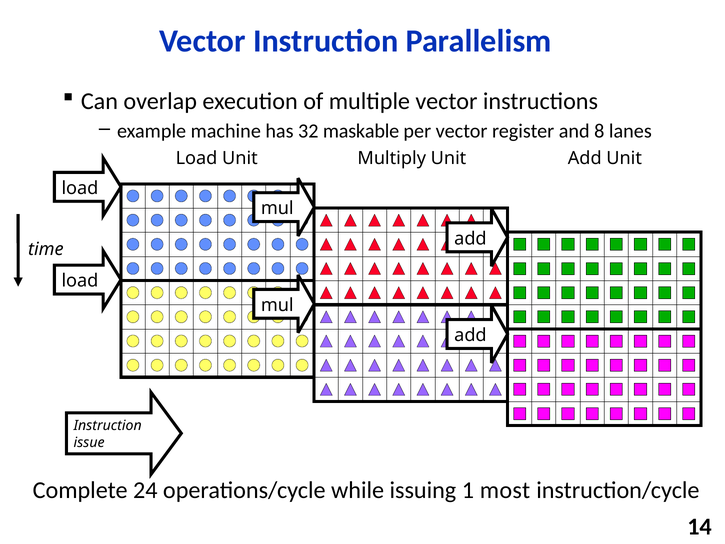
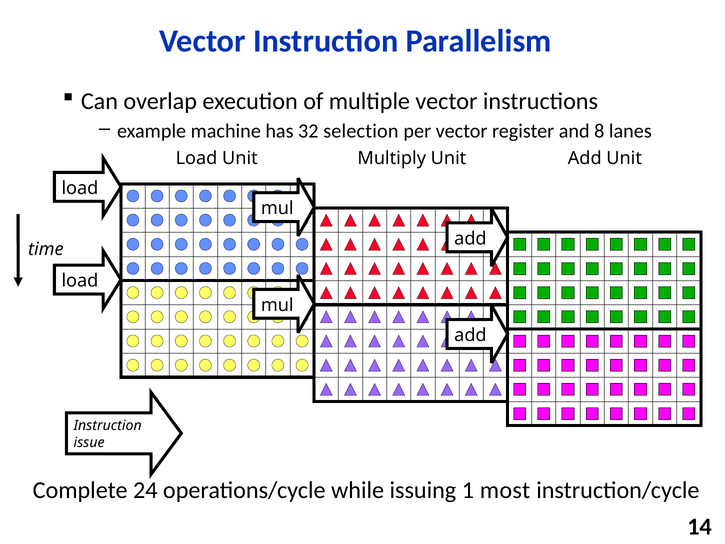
maskable: maskable -> selection
